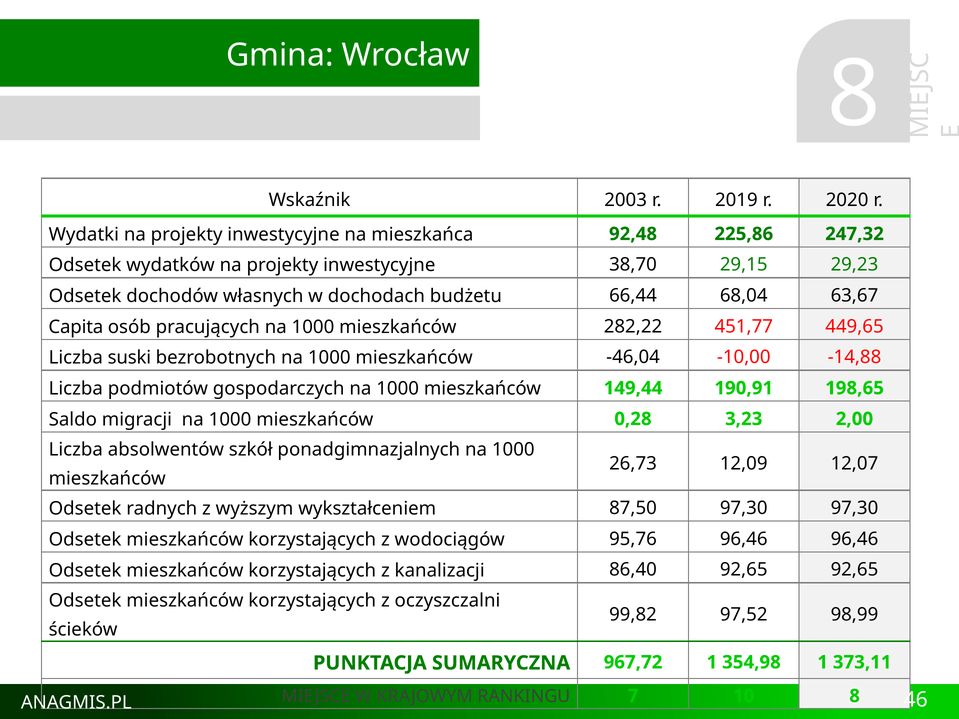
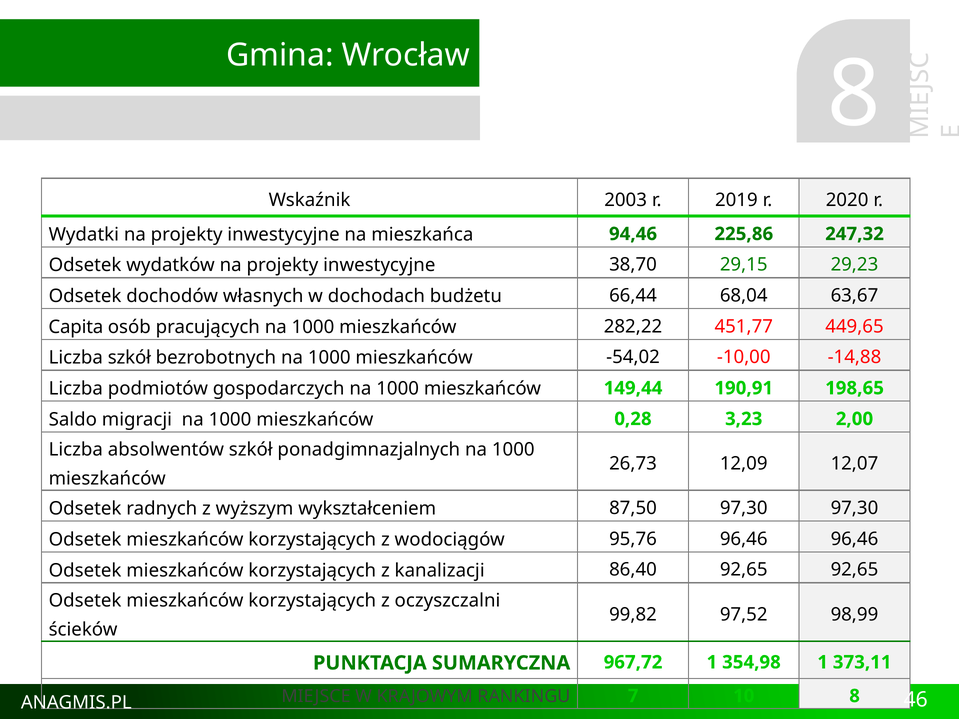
92,48: 92,48 -> 94,46
Liczba suski: suski -> szkół
-46,04: -46,04 -> -54,02
